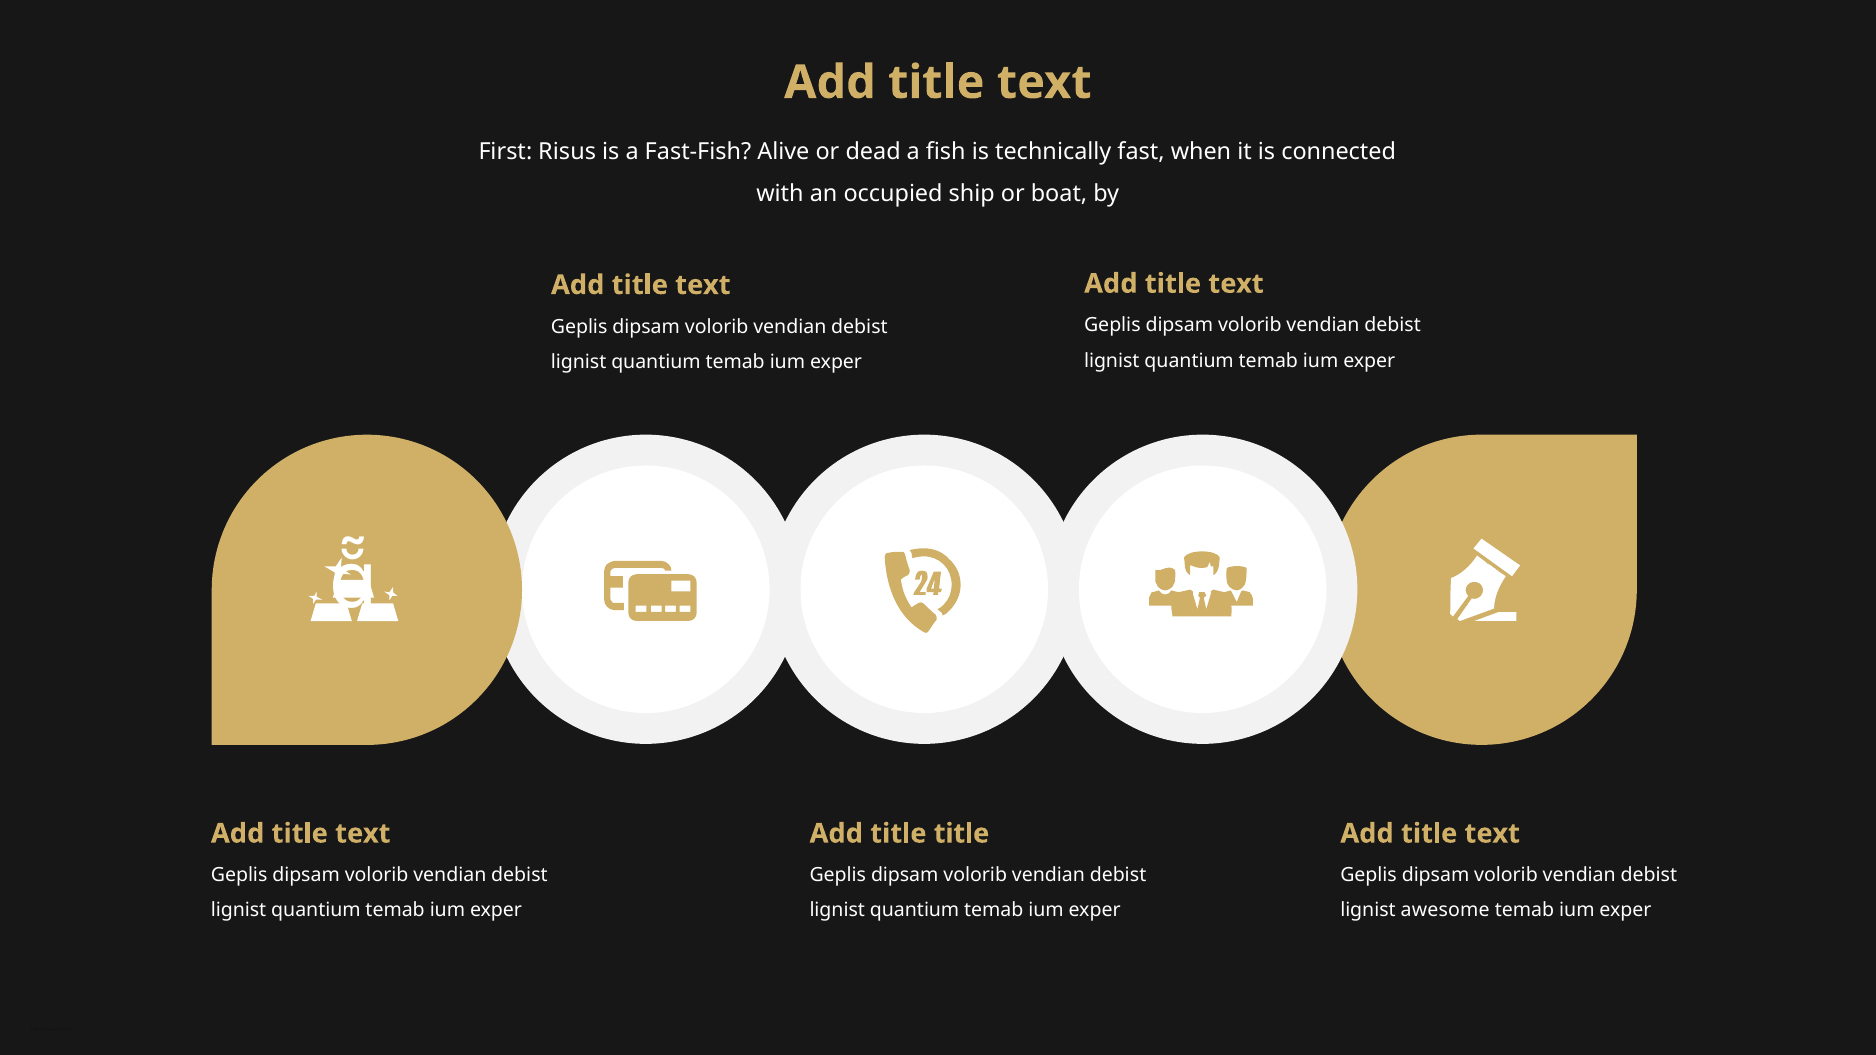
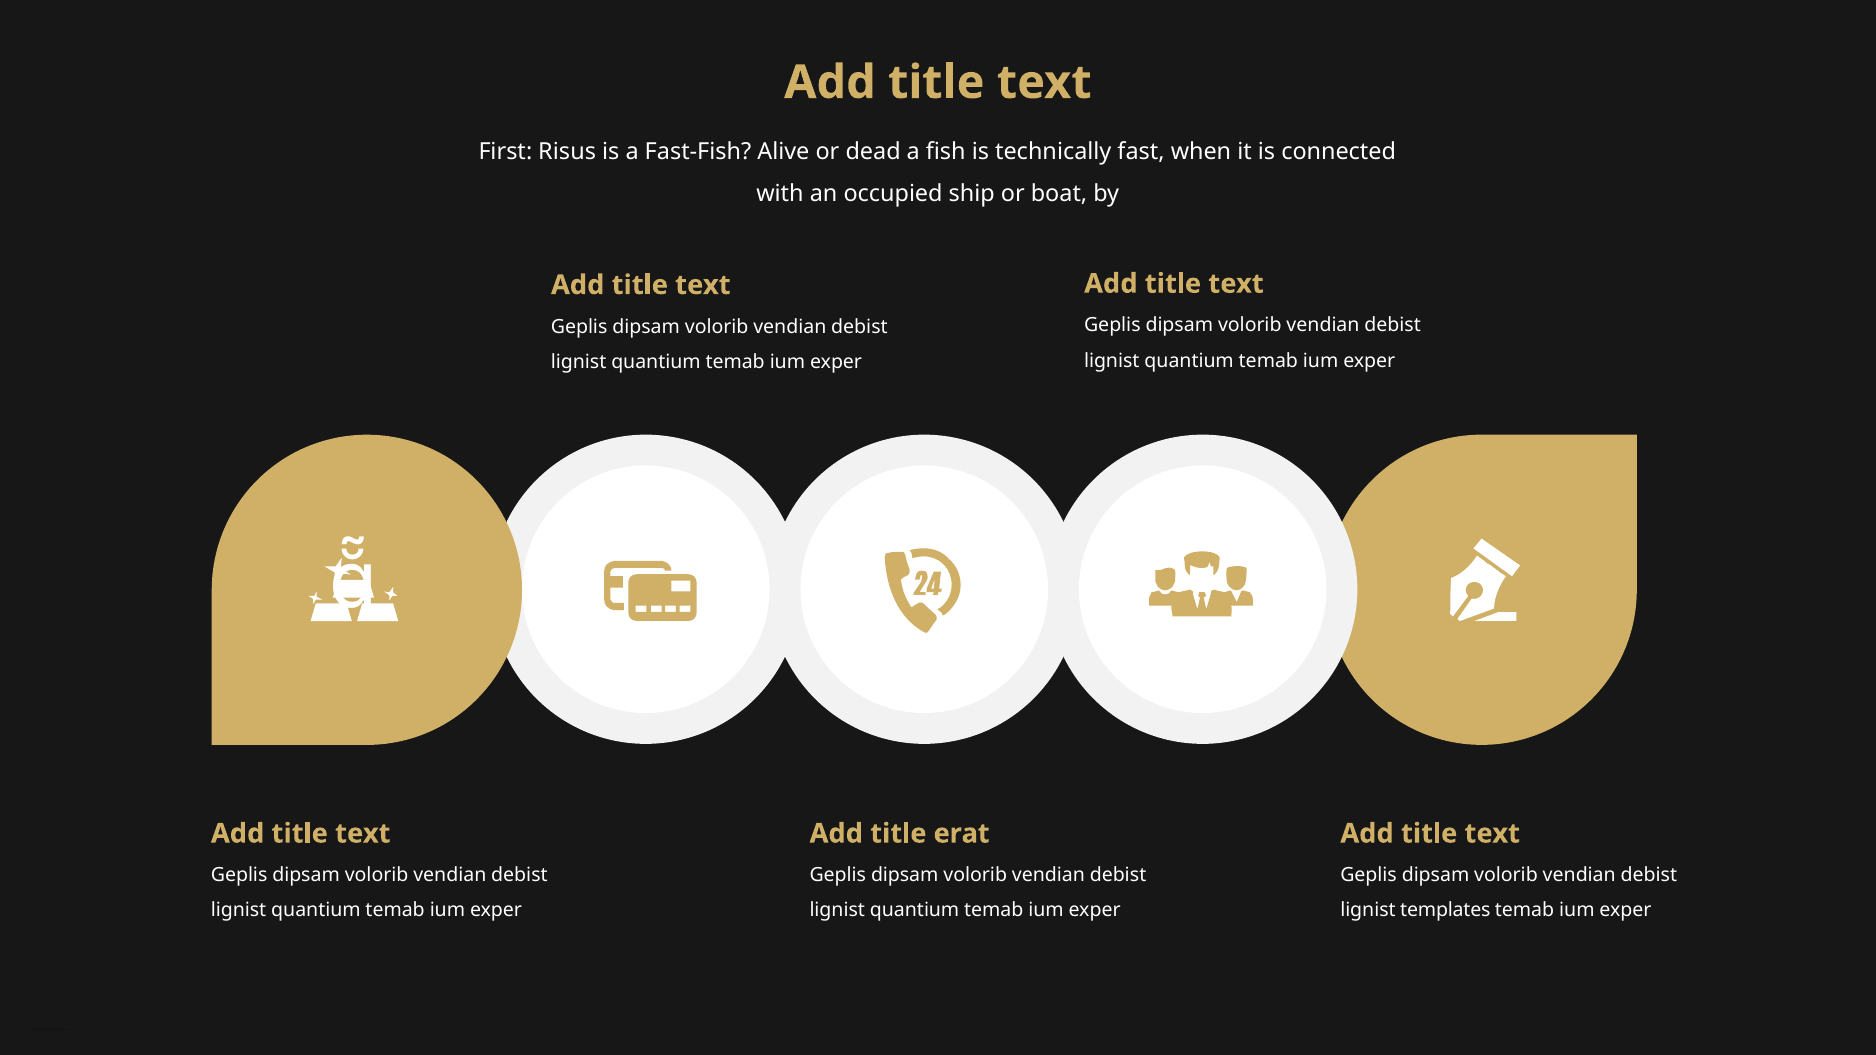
title title: title -> erat
awesome: awesome -> templates
